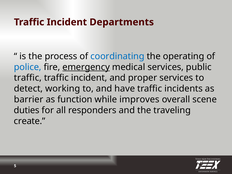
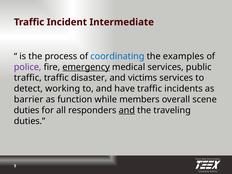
Departments: Departments -> Intermediate
operating: operating -> examples
police colour: blue -> purple
incident at (89, 78): incident -> disaster
proper: proper -> victims
improves: improves -> members
and at (127, 110) underline: none -> present
create at (30, 121): create -> duties
